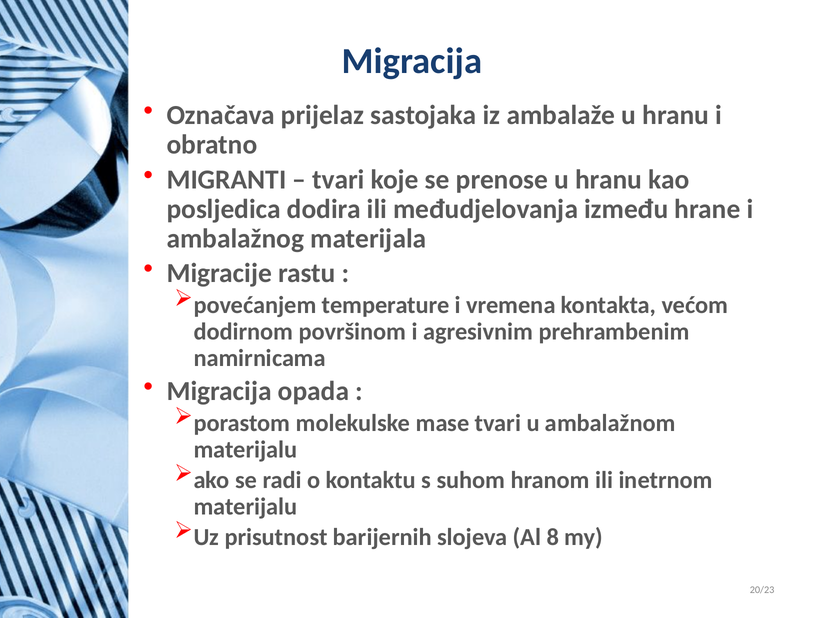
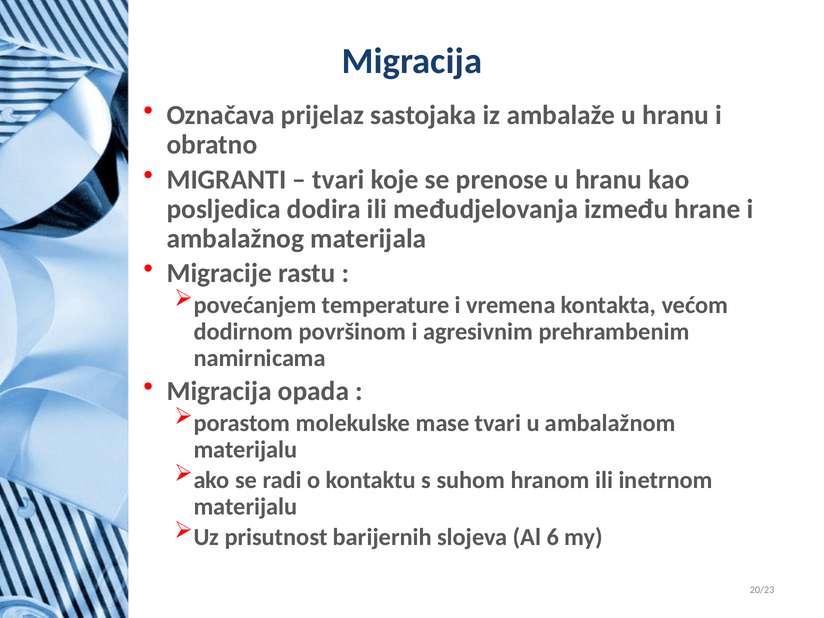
8: 8 -> 6
